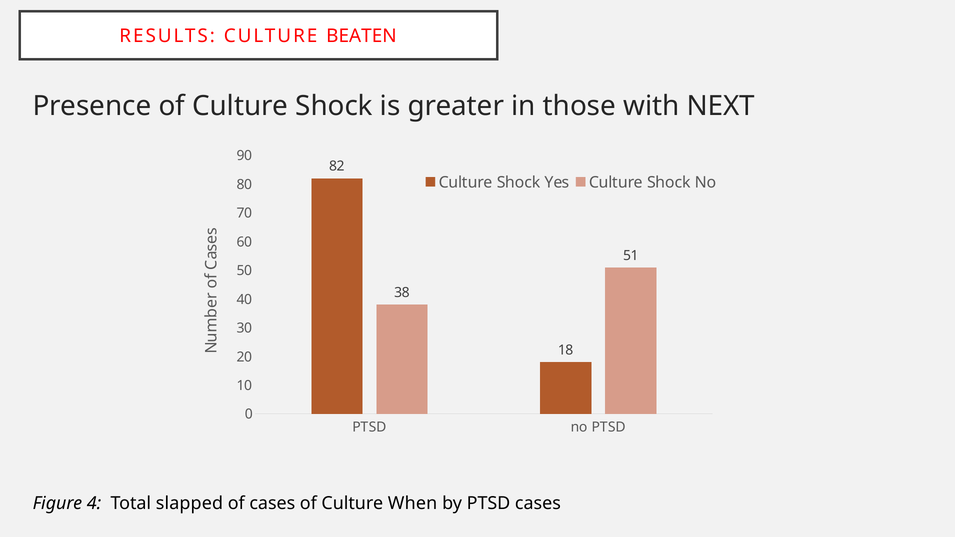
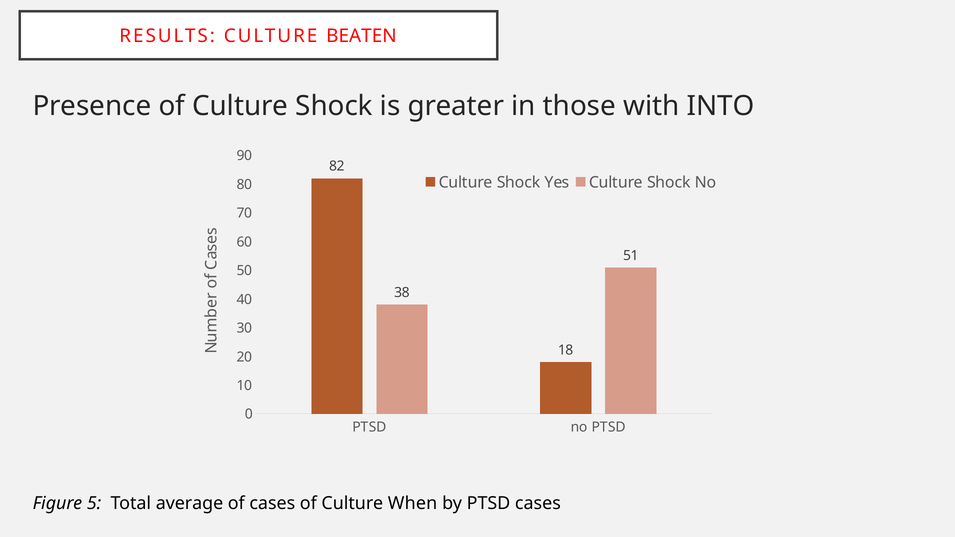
NEXT: NEXT -> INTO
4: 4 -> 5
slapped: slapped -> average
